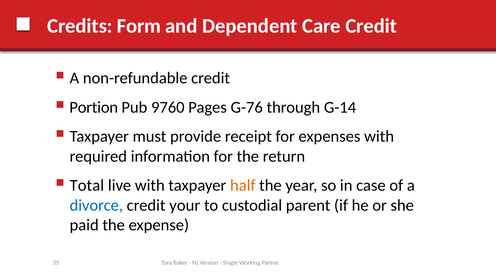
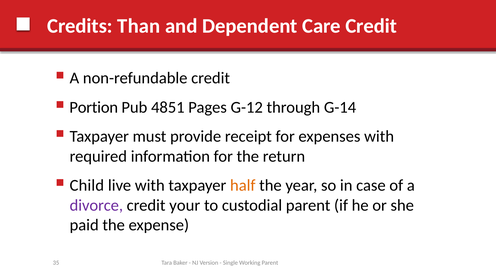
Form: Form -> Than
9760: 9760 -> 4851
G-76: G-76 -> G-12
Total: Total -> Child
divorce colour: blue -> purple
